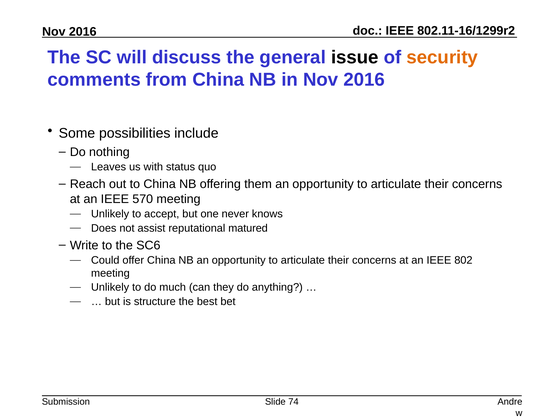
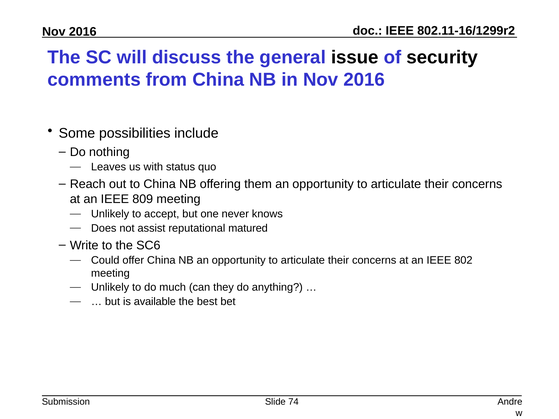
security colour: orange -> black
570: 570 -> 809
structure: structure -> available
